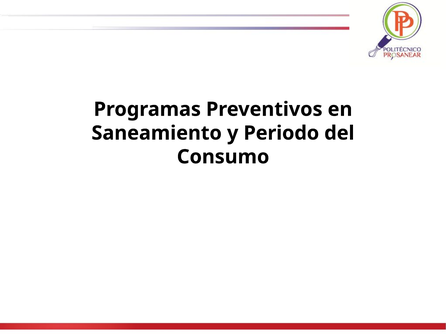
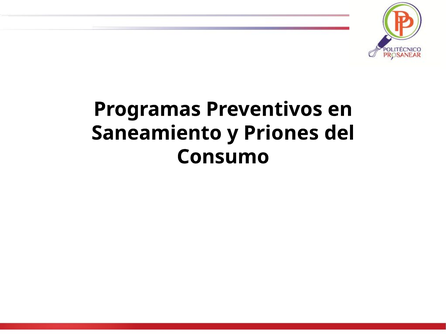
Periodo: Periodo -> Priones
